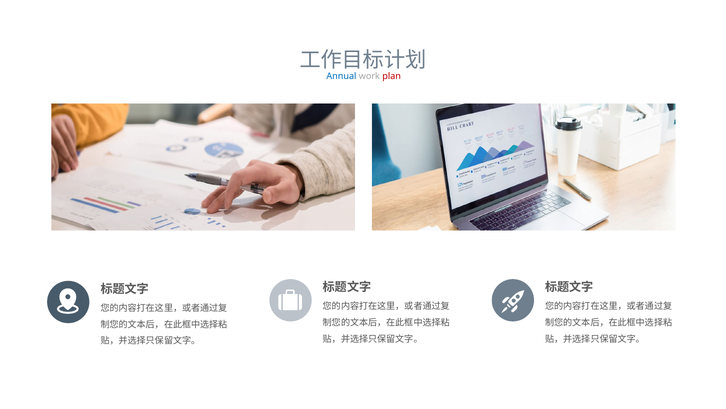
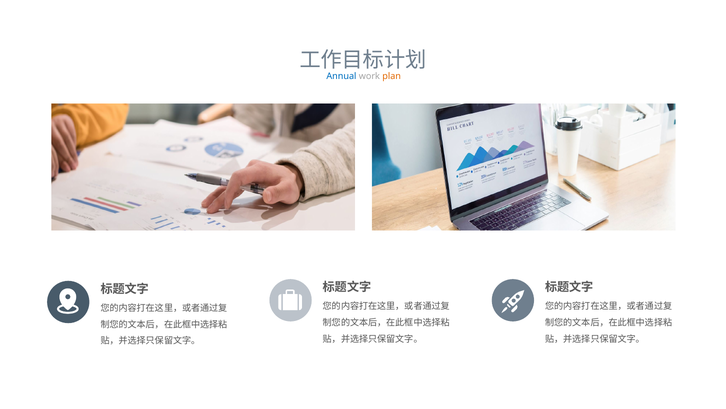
plan colour: red -> orange
